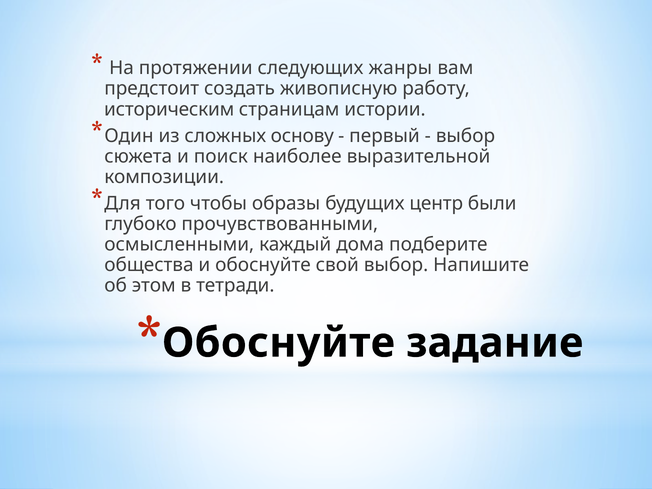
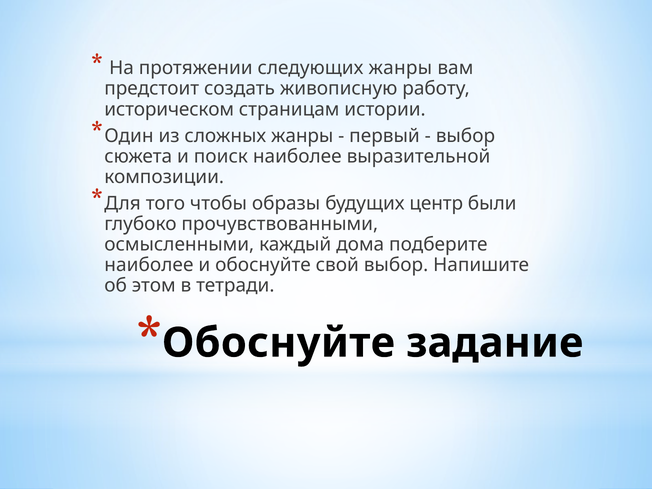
историческим: историческим -> историческом
сложных основу: основу -> жанры
общества at (149, 265): общества -> наиболее
